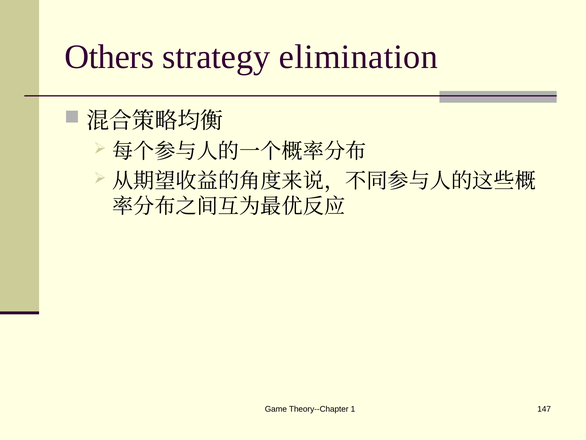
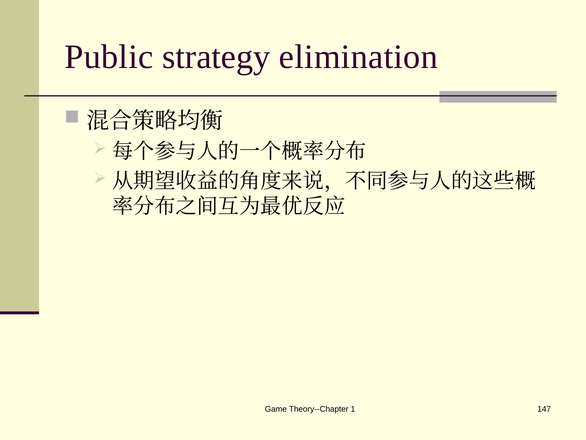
Others: Others -> Public
